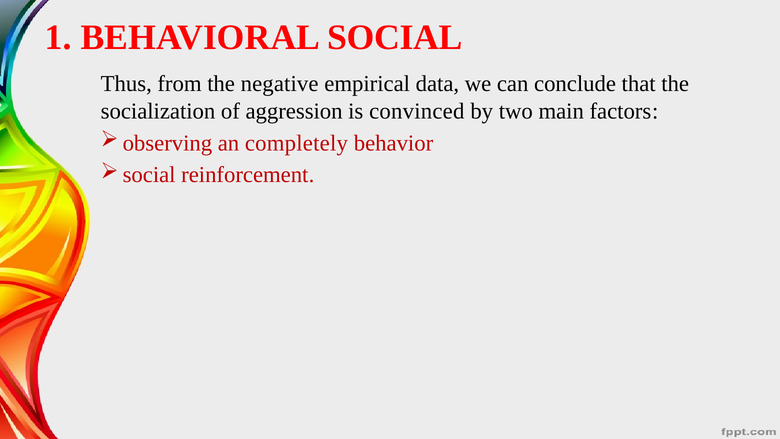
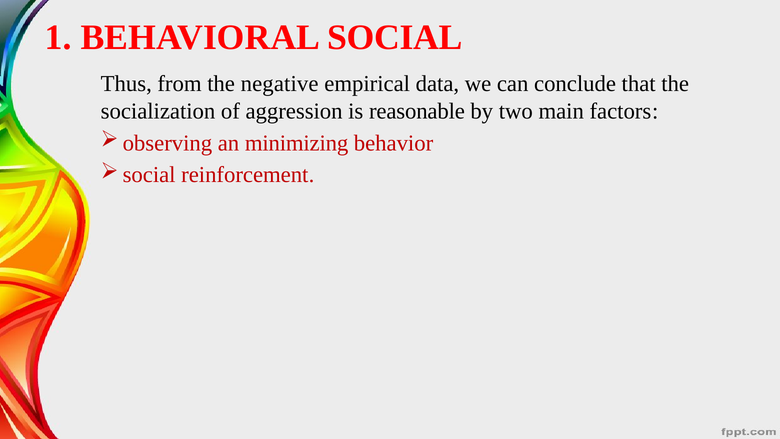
convinced: convinced -> reasonable
completely: completely -> minimizing
